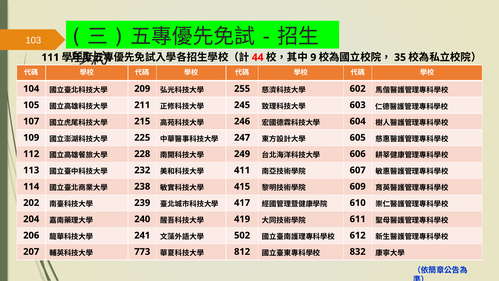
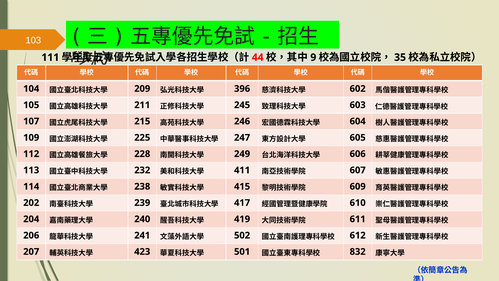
255: 255 -> 396
773: 773 -> 423
812: 812 -> 501
